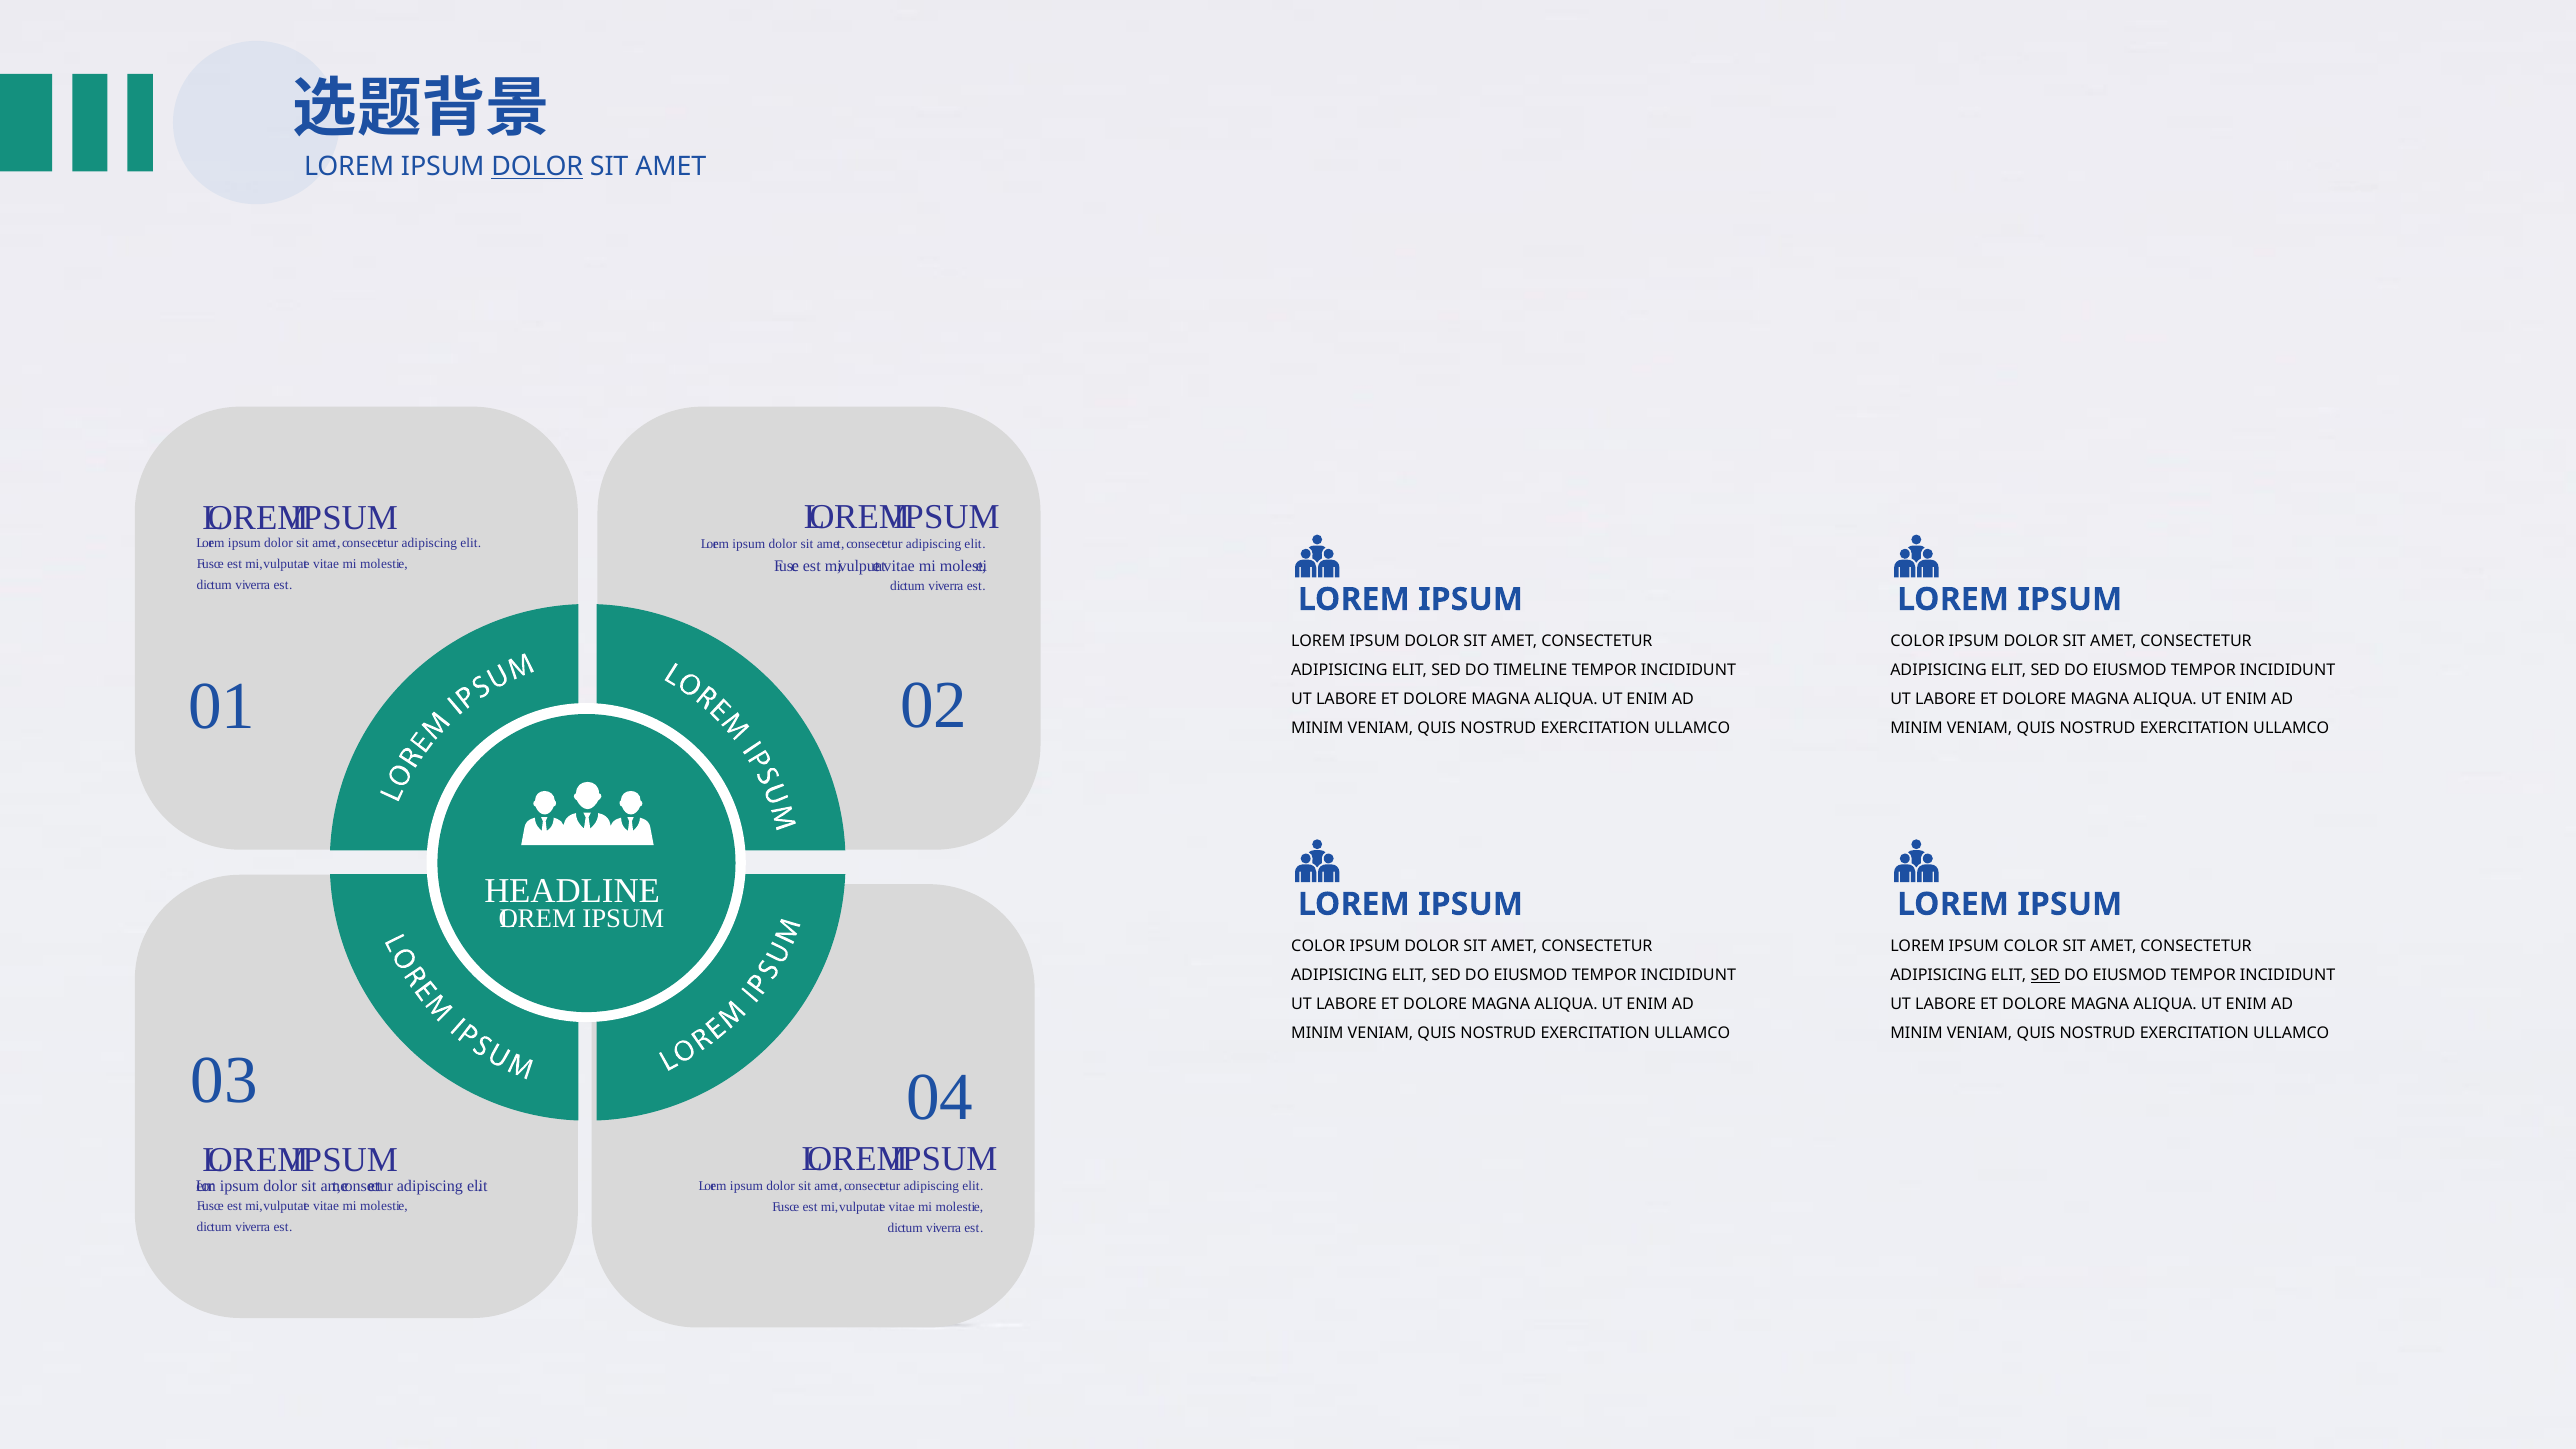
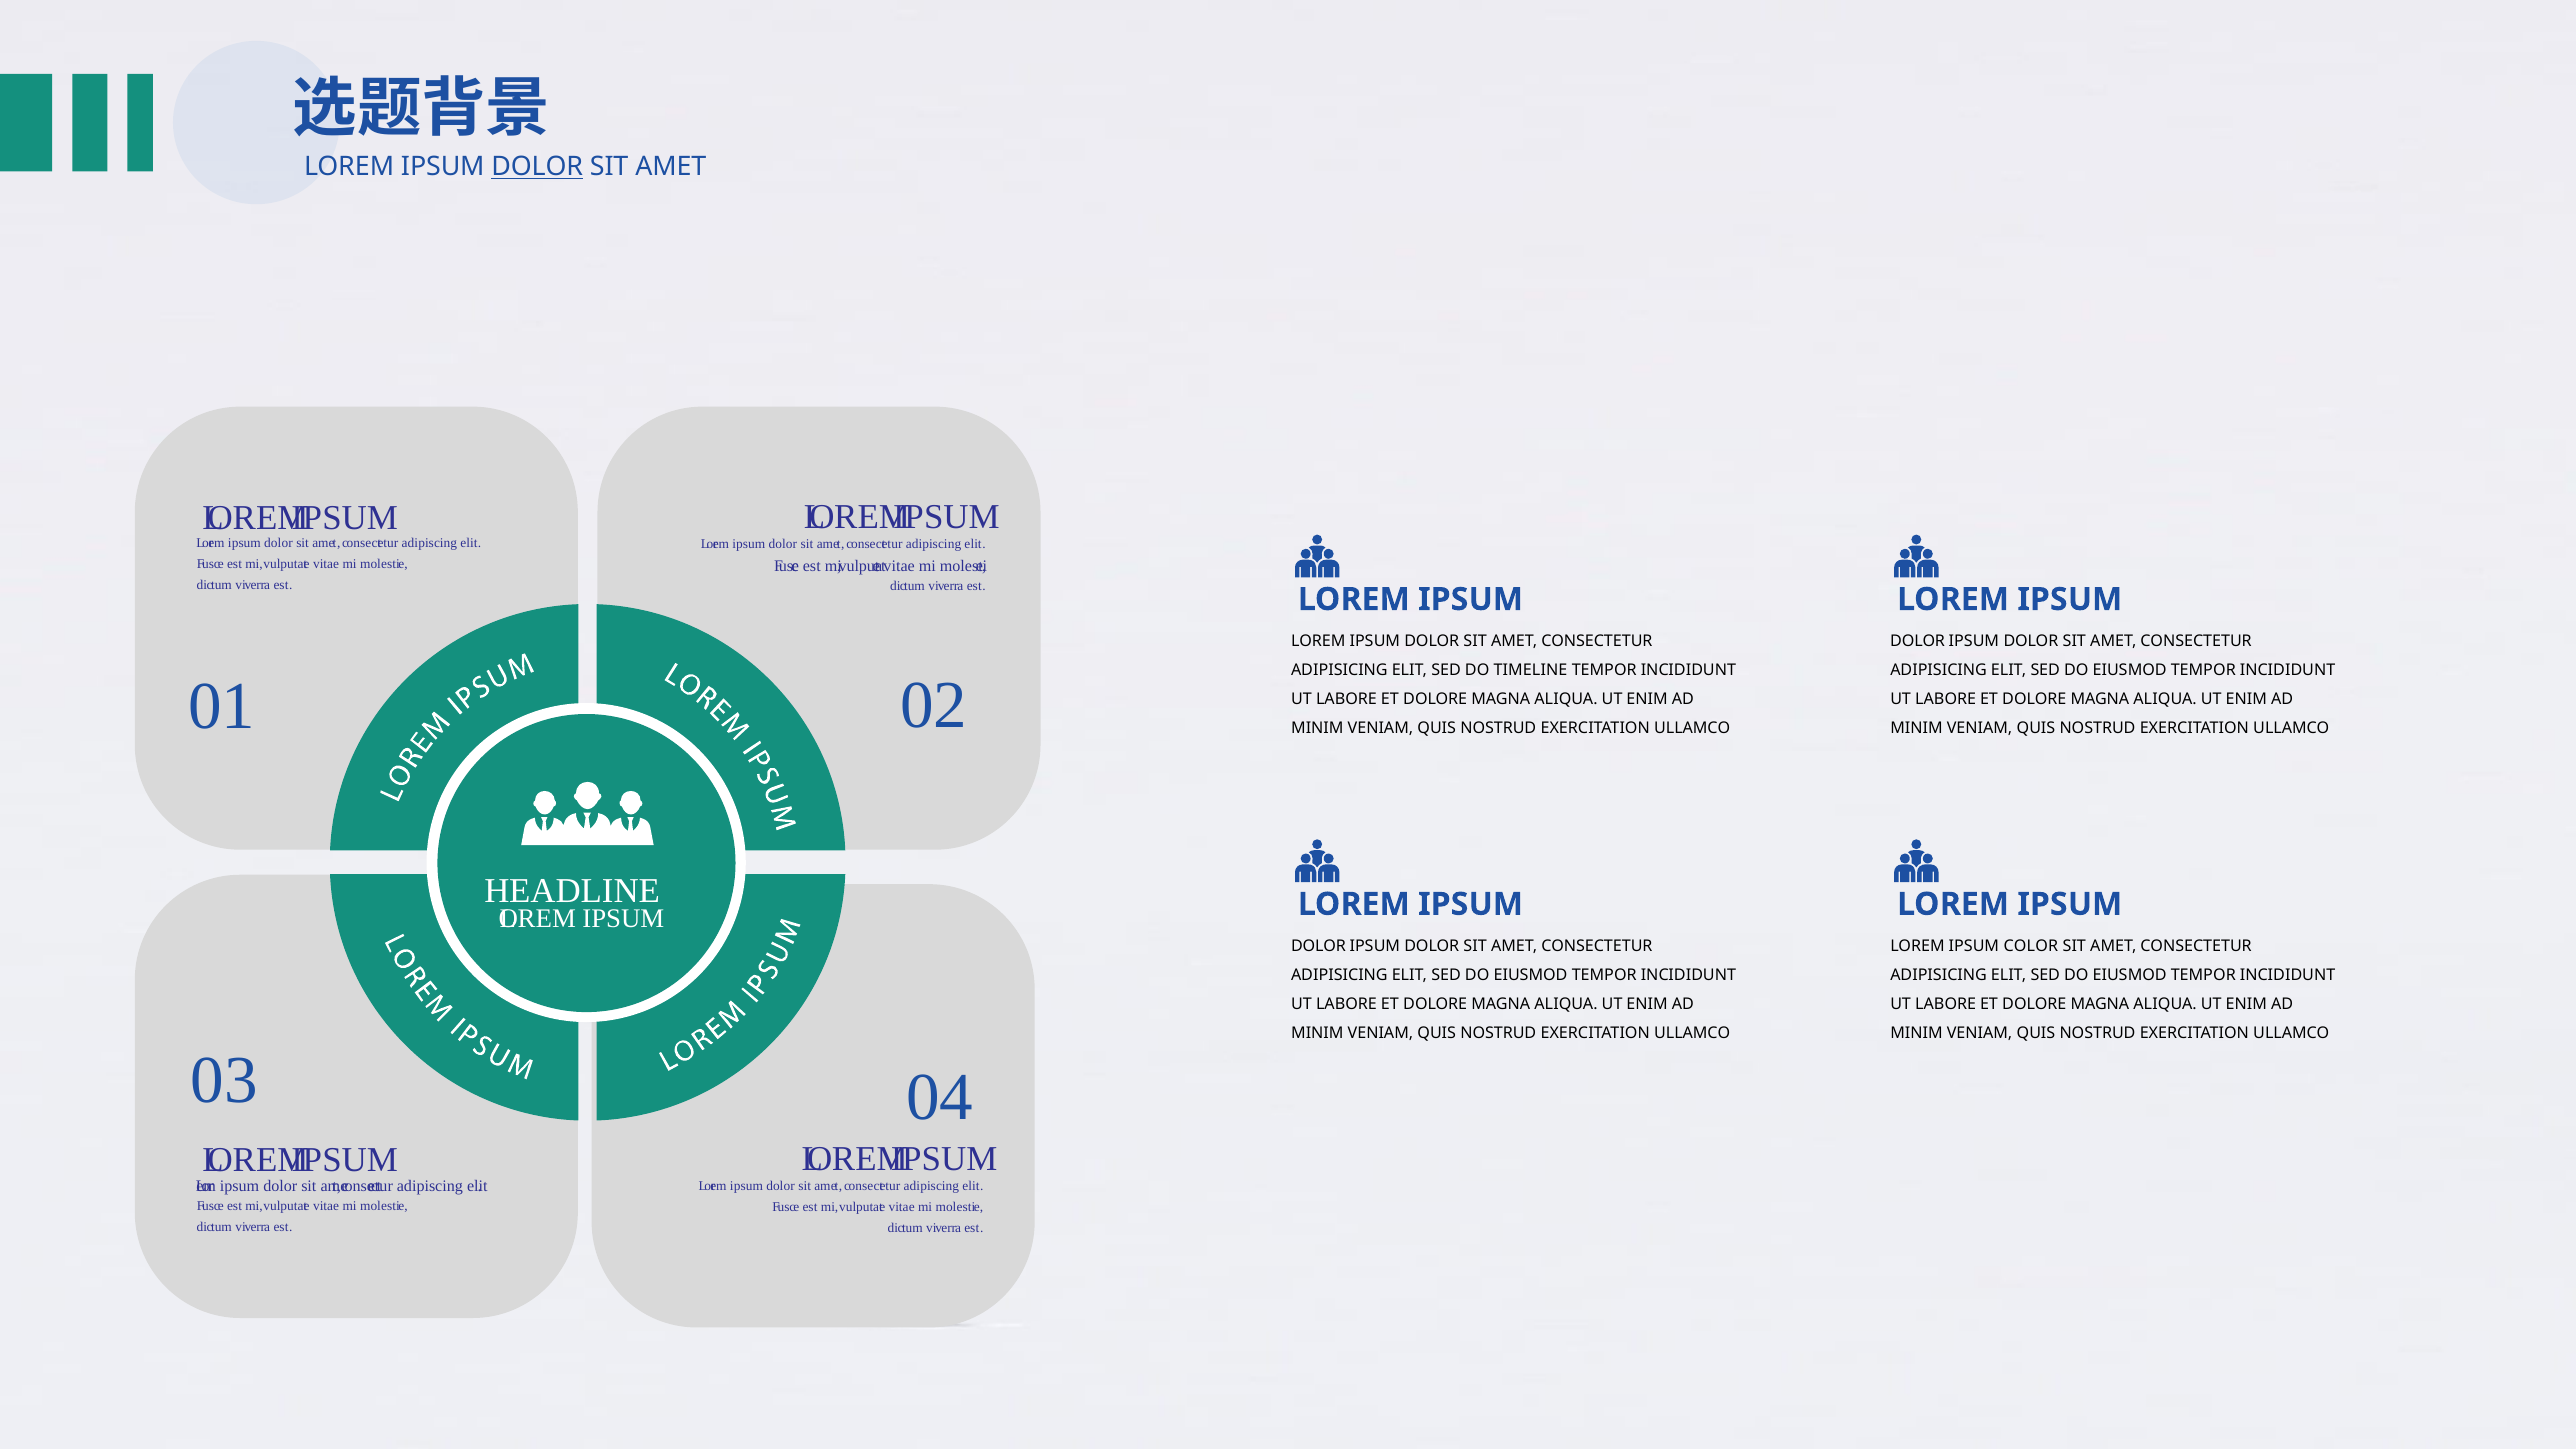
COLOR at (1917, 641): COLOR -> DOLOR
COLOR at (1318, 946): COLOR -> DOLOR
SED at (2045, 975) underline: present -> none
